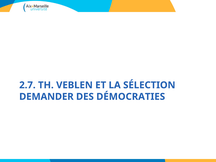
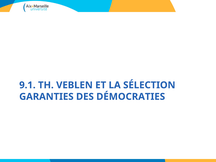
2.7: 2.7 -> 9.1
DEMANDER: DEMANDER -> GARANTIES
